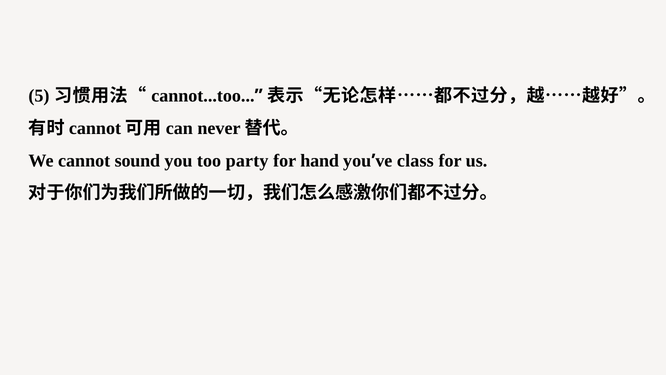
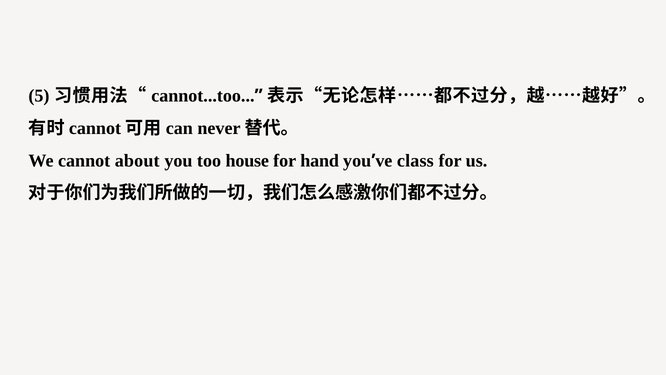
sound: sound -> about
party: party -> house
